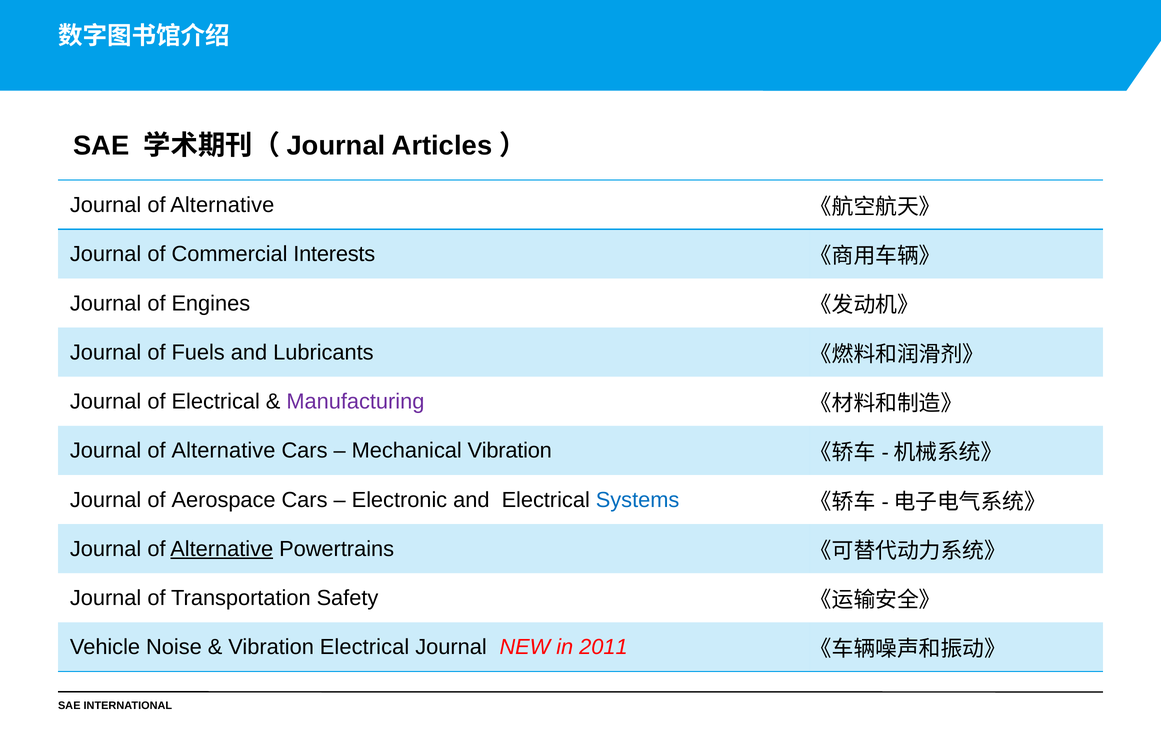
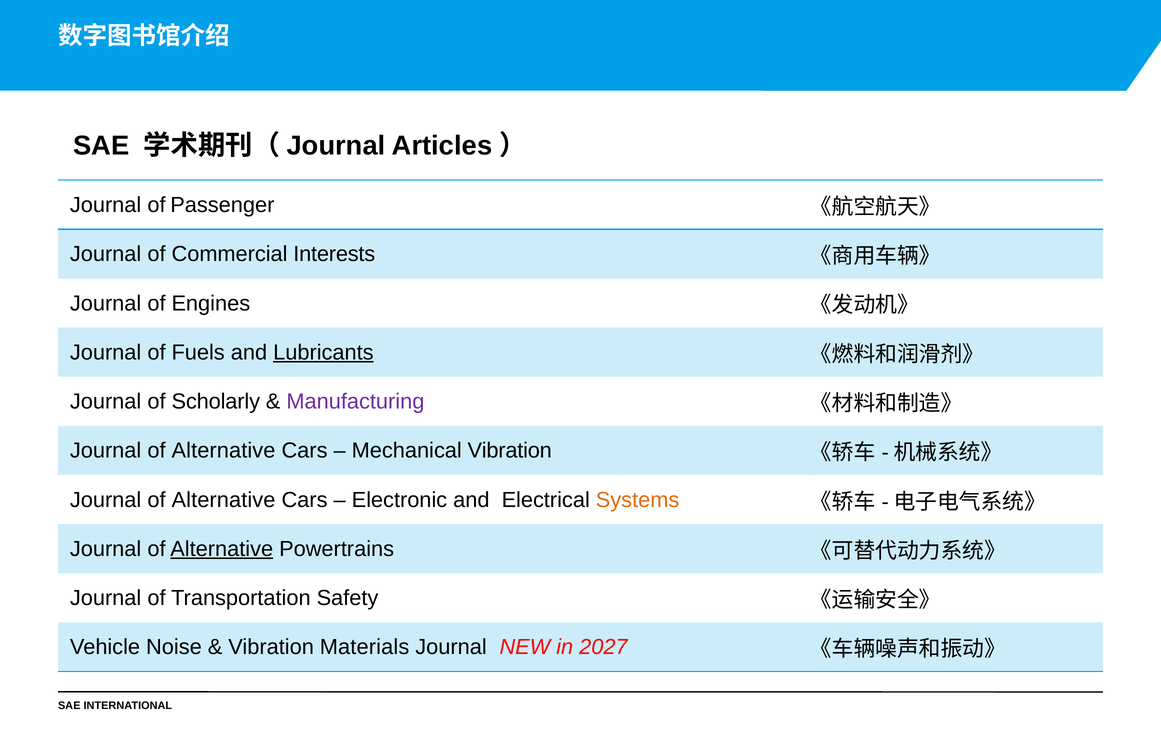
Alternative at (222, 205): Alternative -> Passenger
Lubricants underline: none -> present
of Electrical: Electrical -> Scholarly
Aerospace at (224, 500): Aerospace -> Alternative
Systems colour: blue -> orange
Vibration Electrical: Electrical -> Materials
2011: 2011 -> 2027
